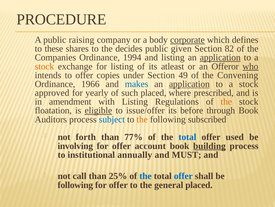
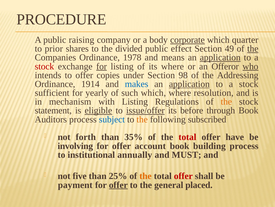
defines: defines -> quarter
these: these -> prior
decides: decides -> divided
given: given -> effect
82: 82 -> 49
the at (253, 49) underline: none -> present
1994: 1994 -> 1978
and listing: listing -> means
stock at (44, 66) colour: orange -> red
for at (102, 66) underline: none -> present
its atleast: atleast -> where
49: 49 -> 98
Convening: Convening -> Addressing
1966: 1966 -> 1914
approved: approved -> sufficient
such placed: placed -> which
prescribed: prescribed -> resolution
amendment: amendment -> mechanism
floatation: floatation -> statement
issue/offer underline: none -> present
77%: 77% -> 35%
total at (187, 137) colour: blue -> red
used: used -> have
building underline: present -> none
call: call -> five
the at (145, 176) colour: blue -> orange
offer at (183, 176) colour: blue -> red
following at (75, 184): following -> payment
offer at (118, 184) underline: none -> present
